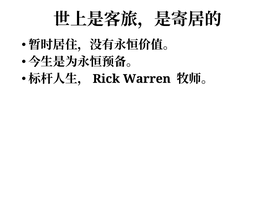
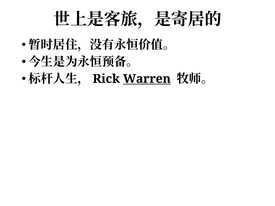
Warren underline: none -> present
